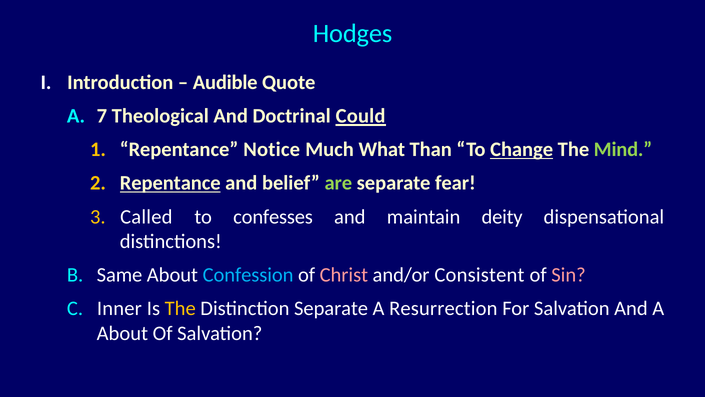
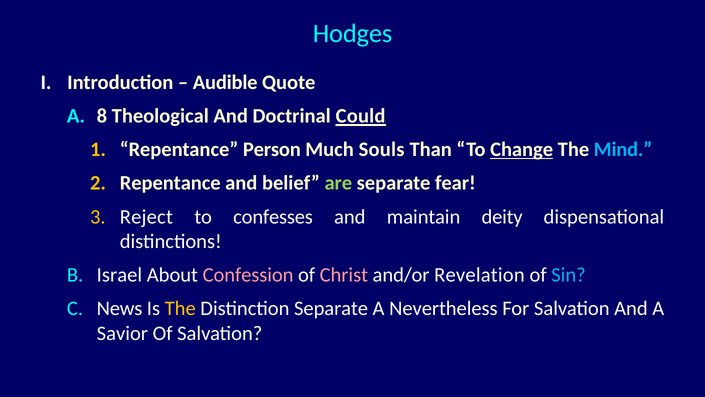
7: 7 -> 8
Notice: Notice -> Person
What: What -> Souls
Mind colour: light green -> light blue
Repentance at (170, 183) underline: present -> none
Called: Called -> Reject
Same: Same -> Israel
Confession colour: light blue -> pink
Consistent: Consistent -> Revelation
Sin colour: pink -> light blue
Inner: Inner -> News
Resurrection: Resurrection -> Nevertheless
About at (122, 333): About -> Savior
